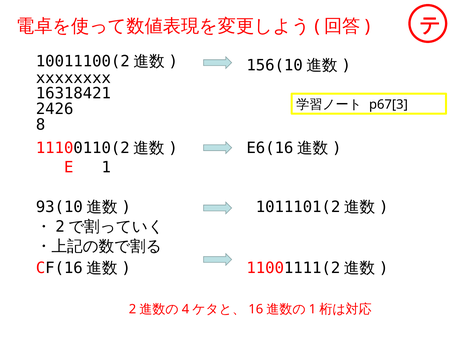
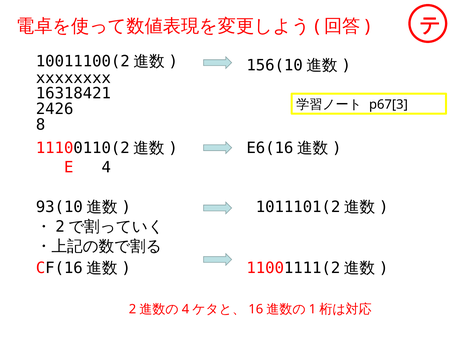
1: 1 -> 4
